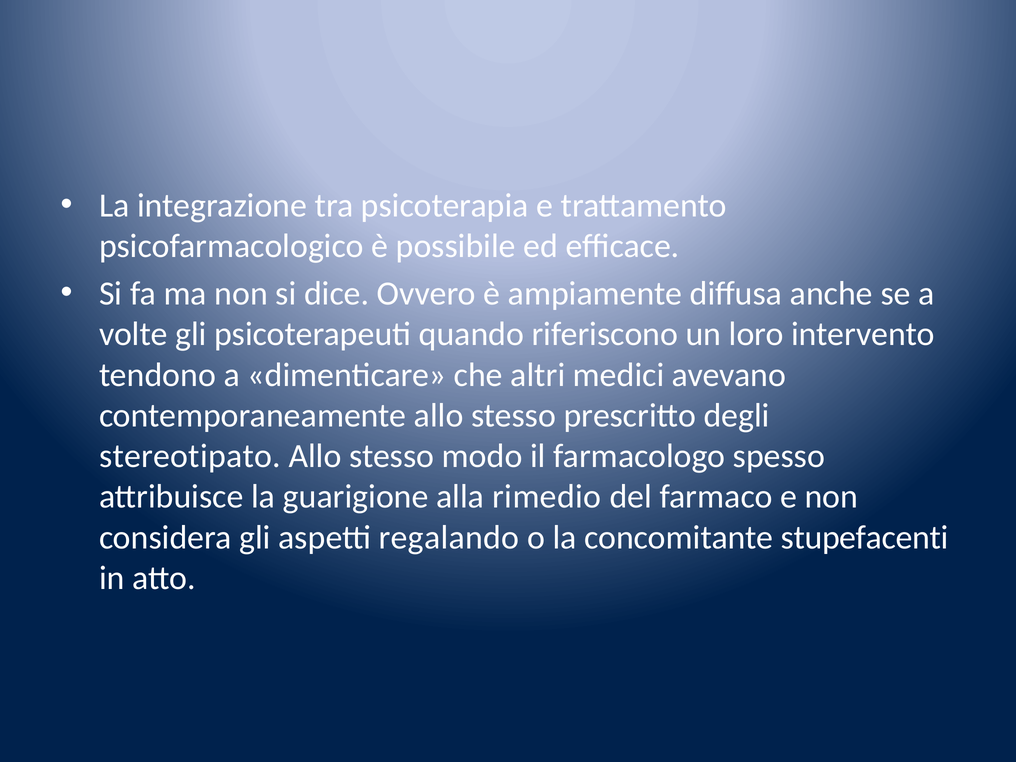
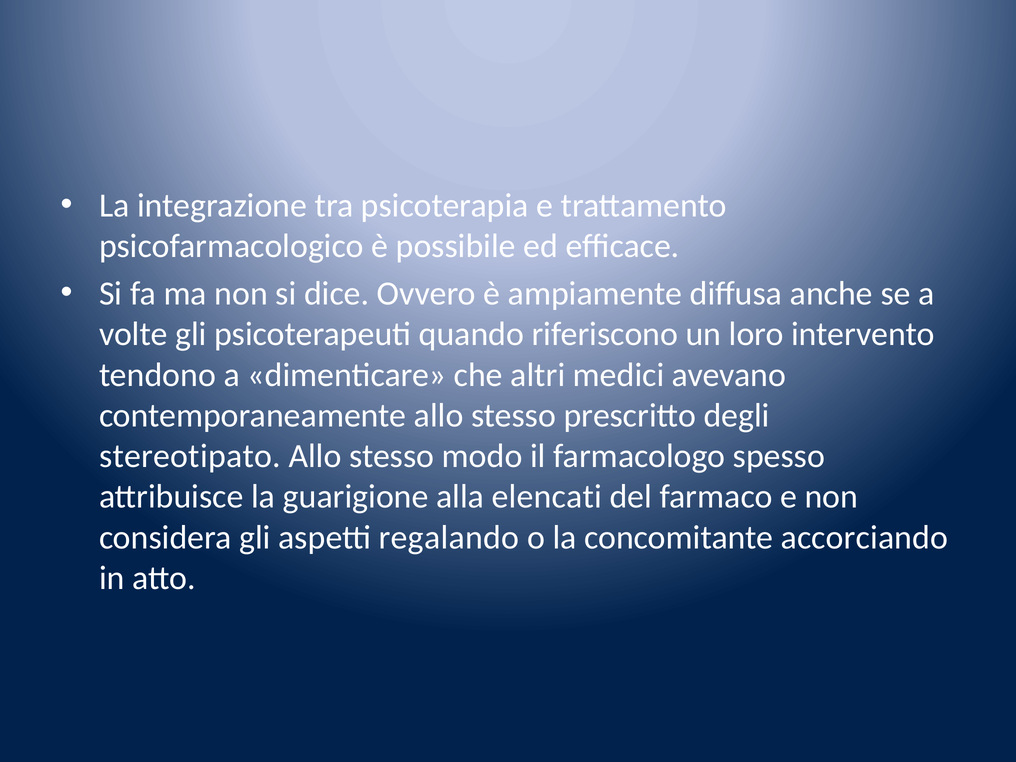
rimedio: rimedio -> elencati
stupefacenti: stupefacenti -> accorciando
